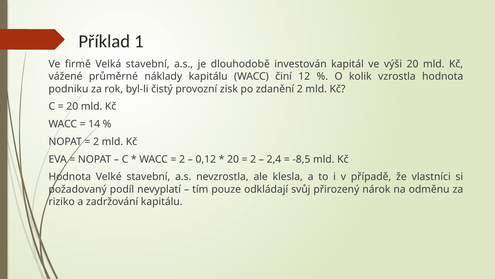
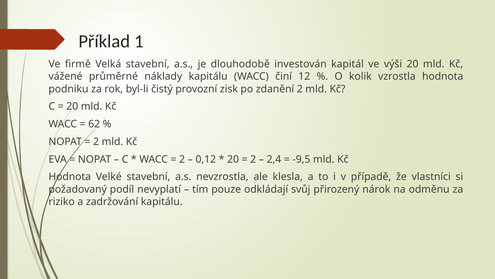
14: 14 -> 62
-8,5: -8,5 -> -9,5
